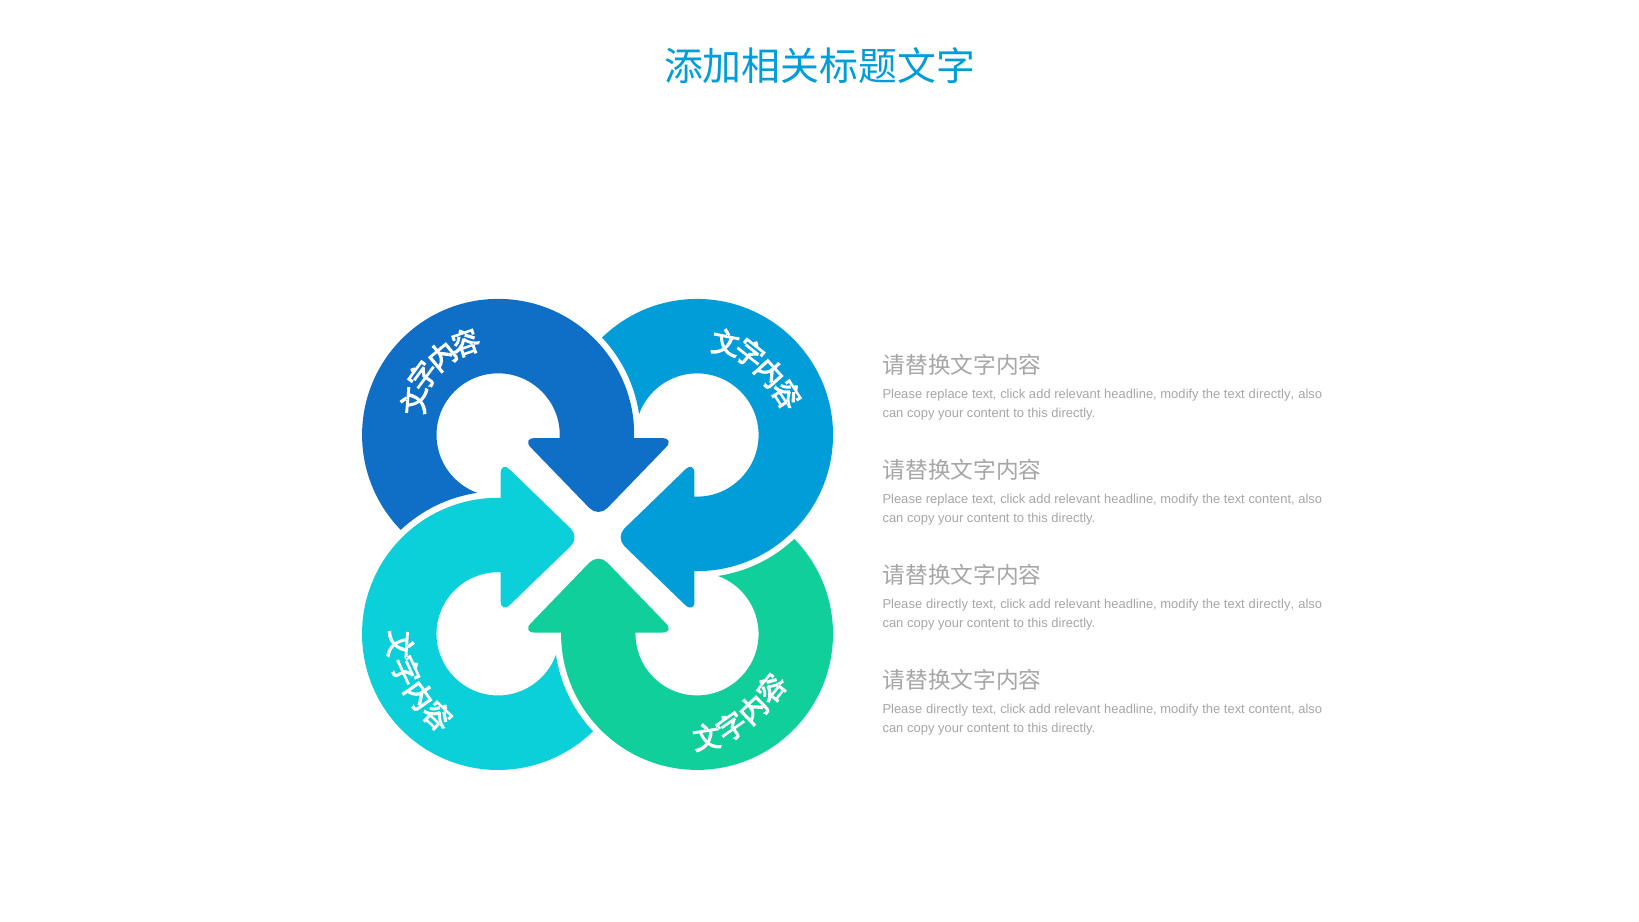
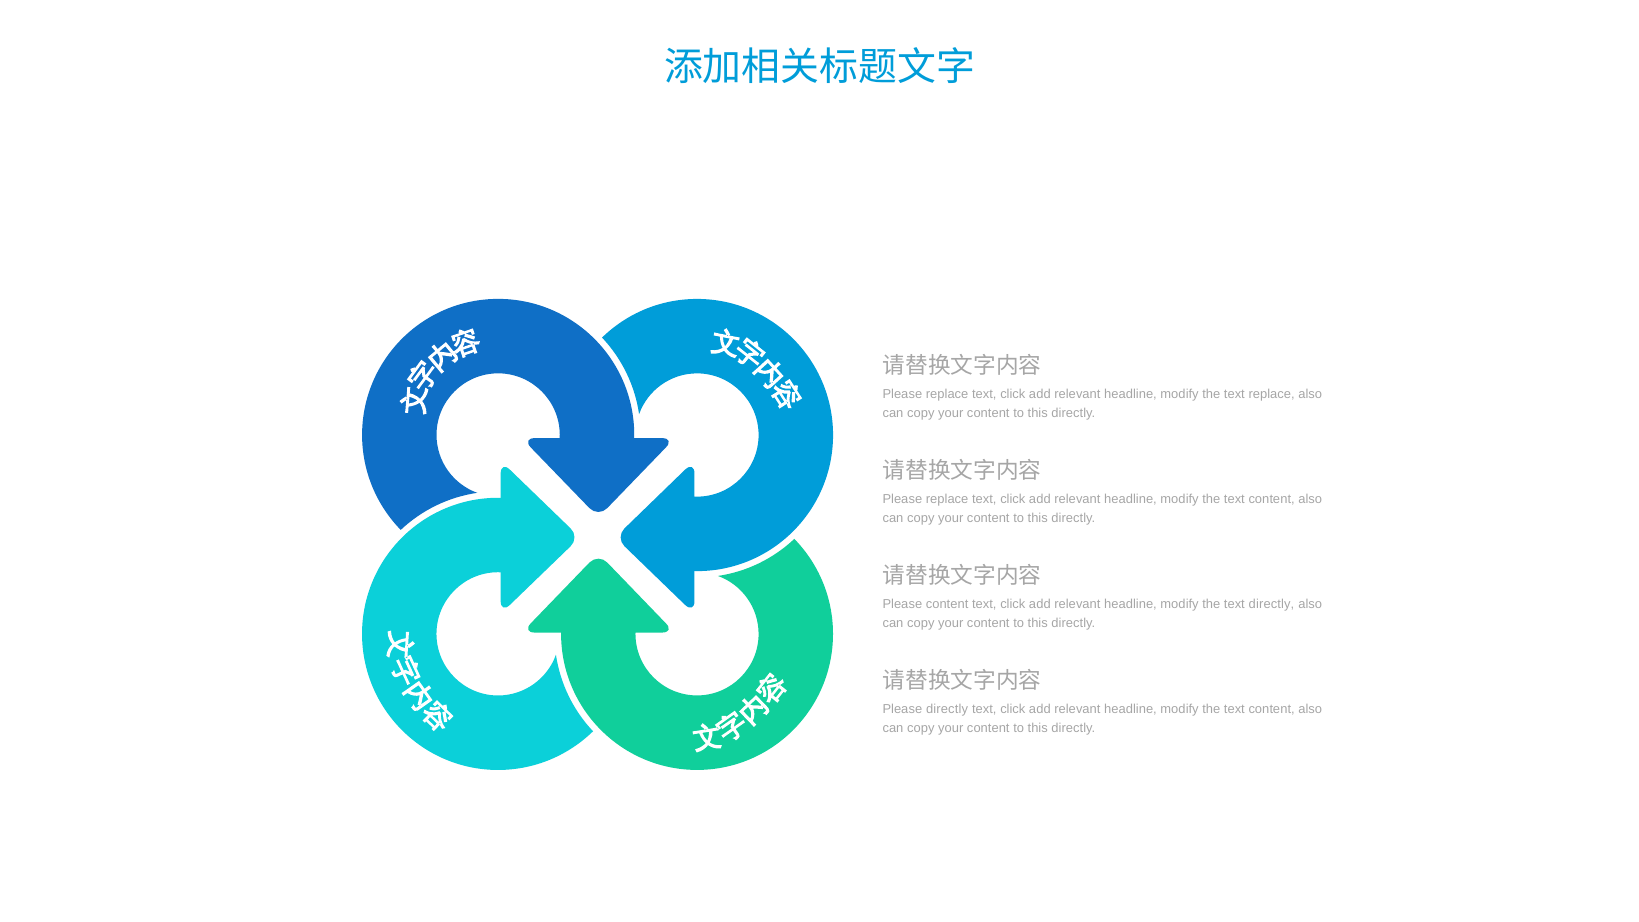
directly at (1272, 394): directly -> replace
directly at (947, 604): directly -> content
